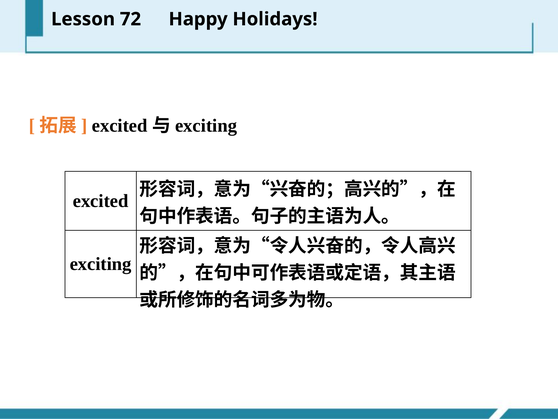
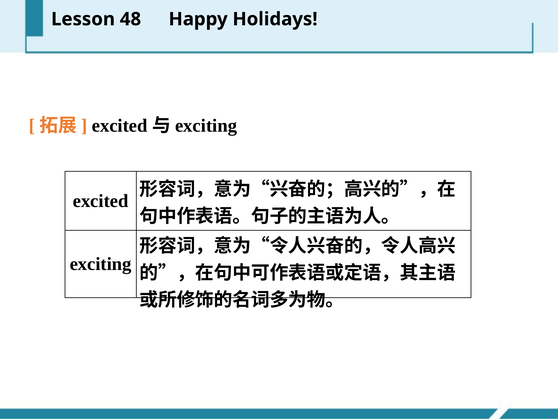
72: 72 -> 48
